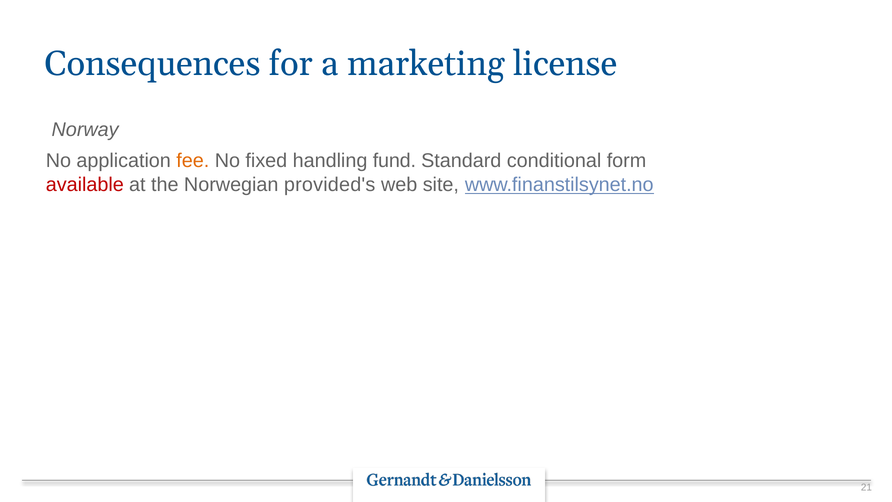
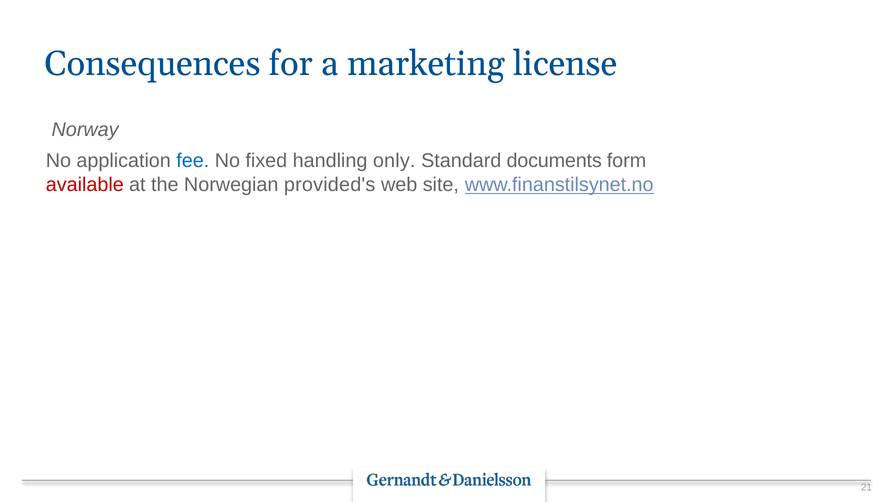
fee colour: orange -> blue
fund: fund -> only
conditional: conditional -> documents
